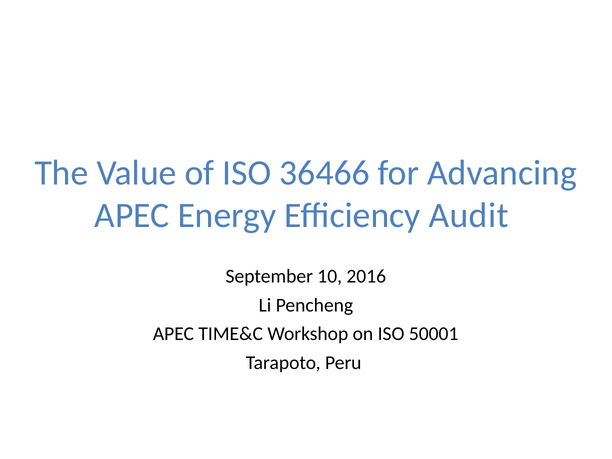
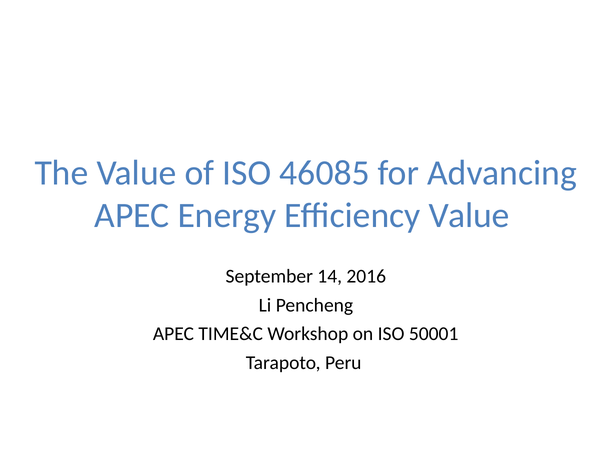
36466: 36466 -> 46085
Efficiency Audit: Audit -> Value
10: 10 -> 14
